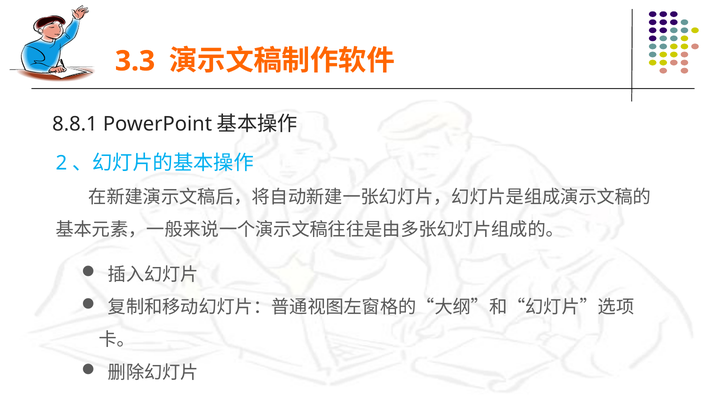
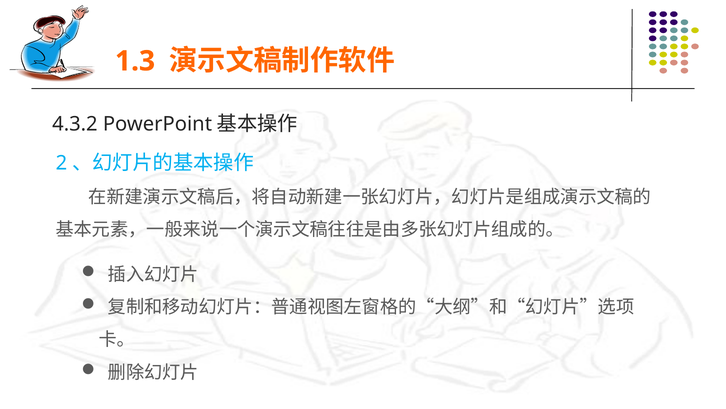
3.3: 3.3 -> 1.3
8.8.1: 8.8.1 -> 4.3.2
